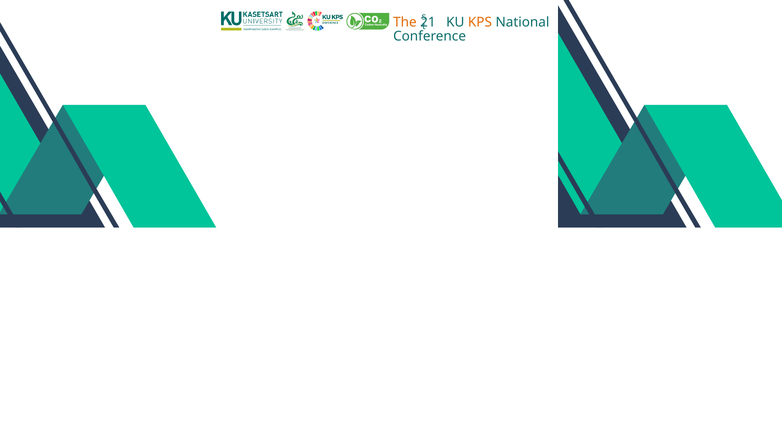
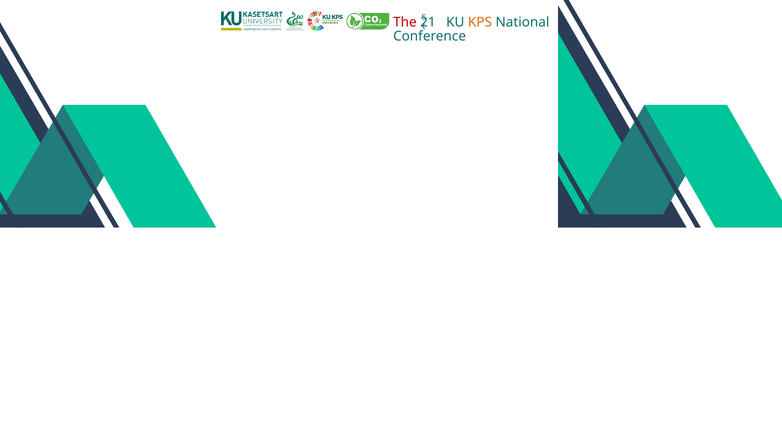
The colour: orange -> red
